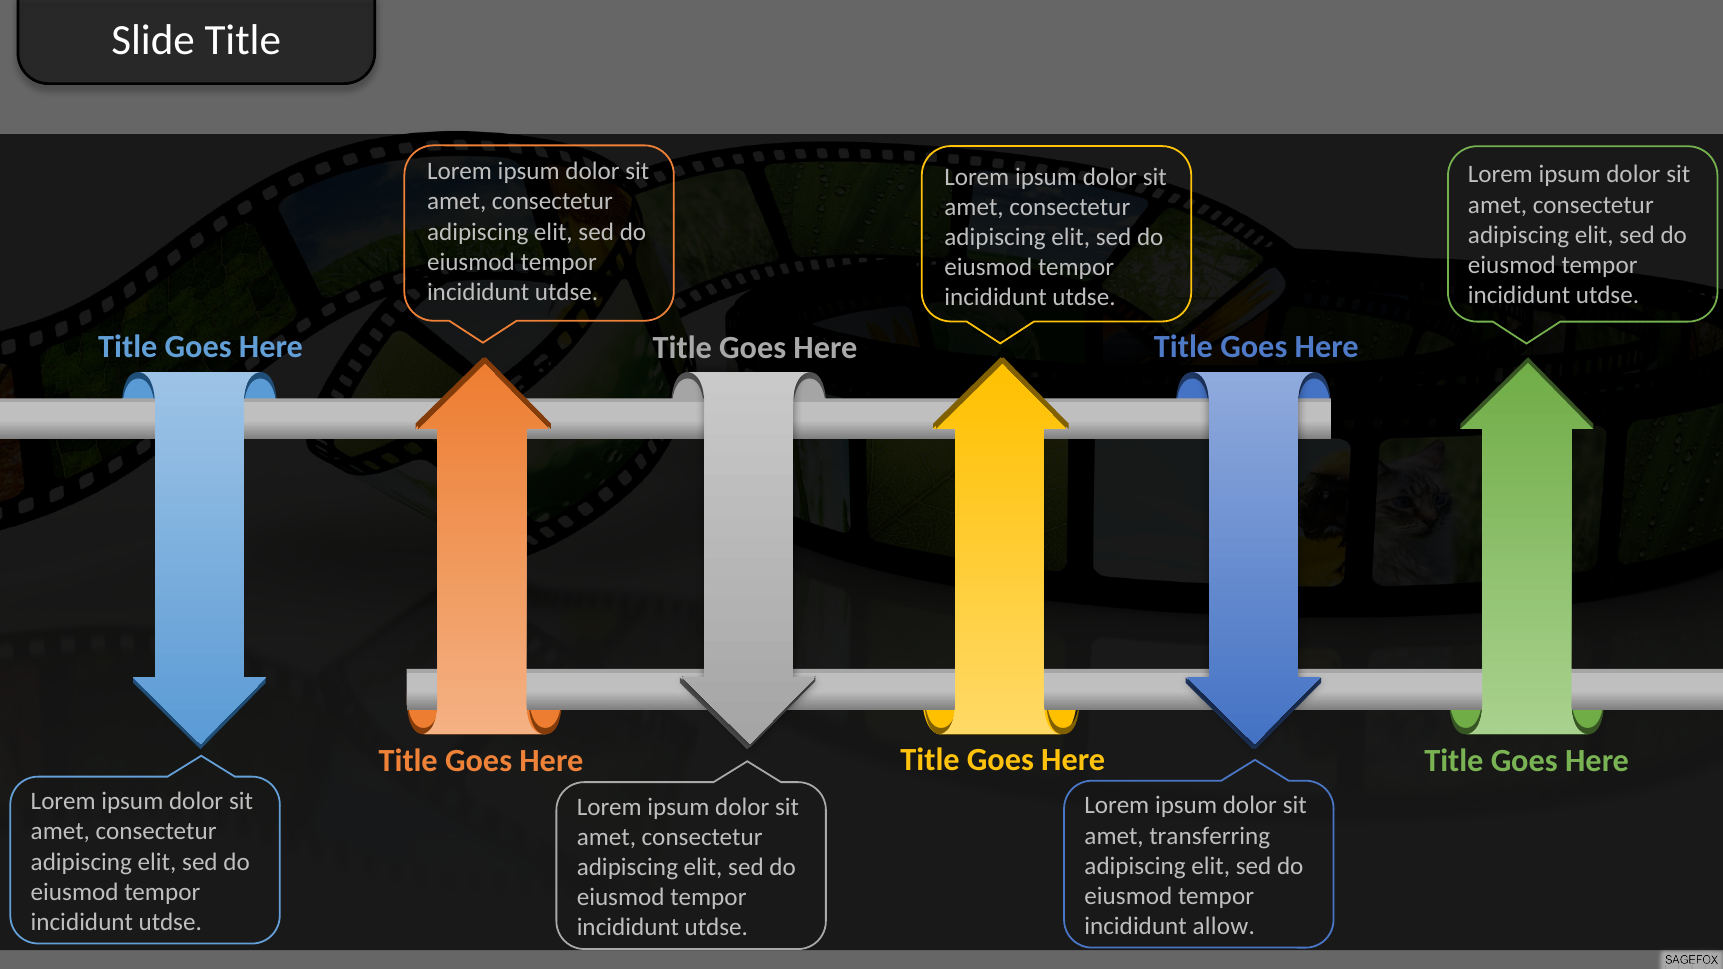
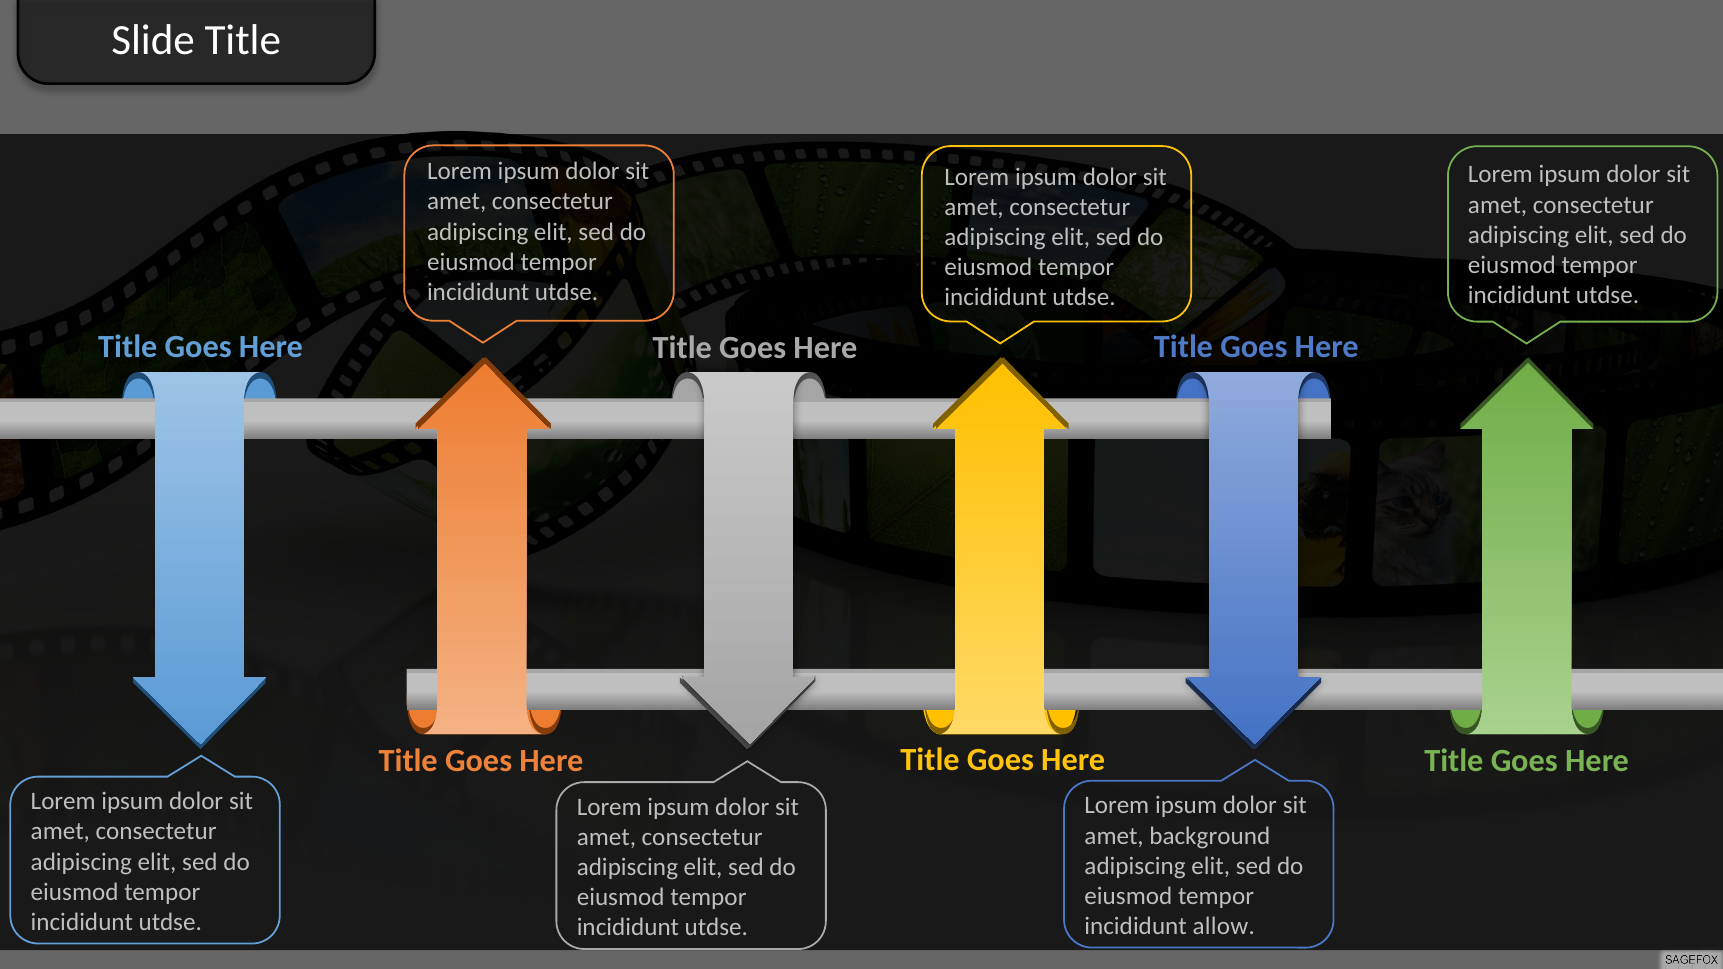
transferring: transferring -> background
